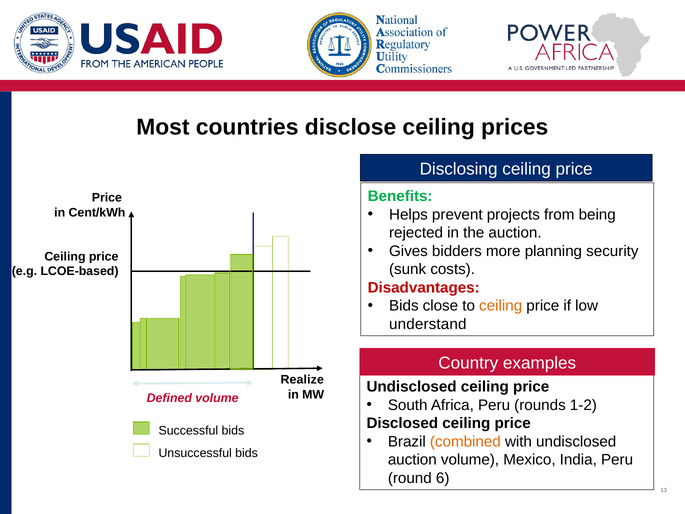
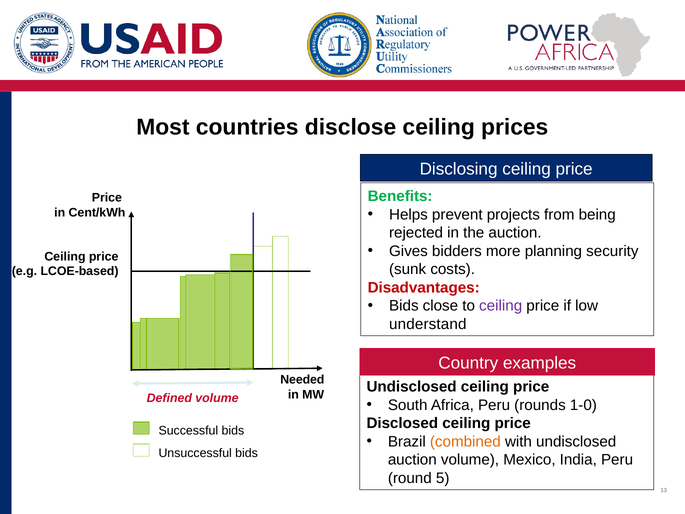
ceiling at (501, 306) colour: orange -> purple
Realize: Realize -> Needed
1-2: 1-2 -> 1-0
6: 6 -> 5
